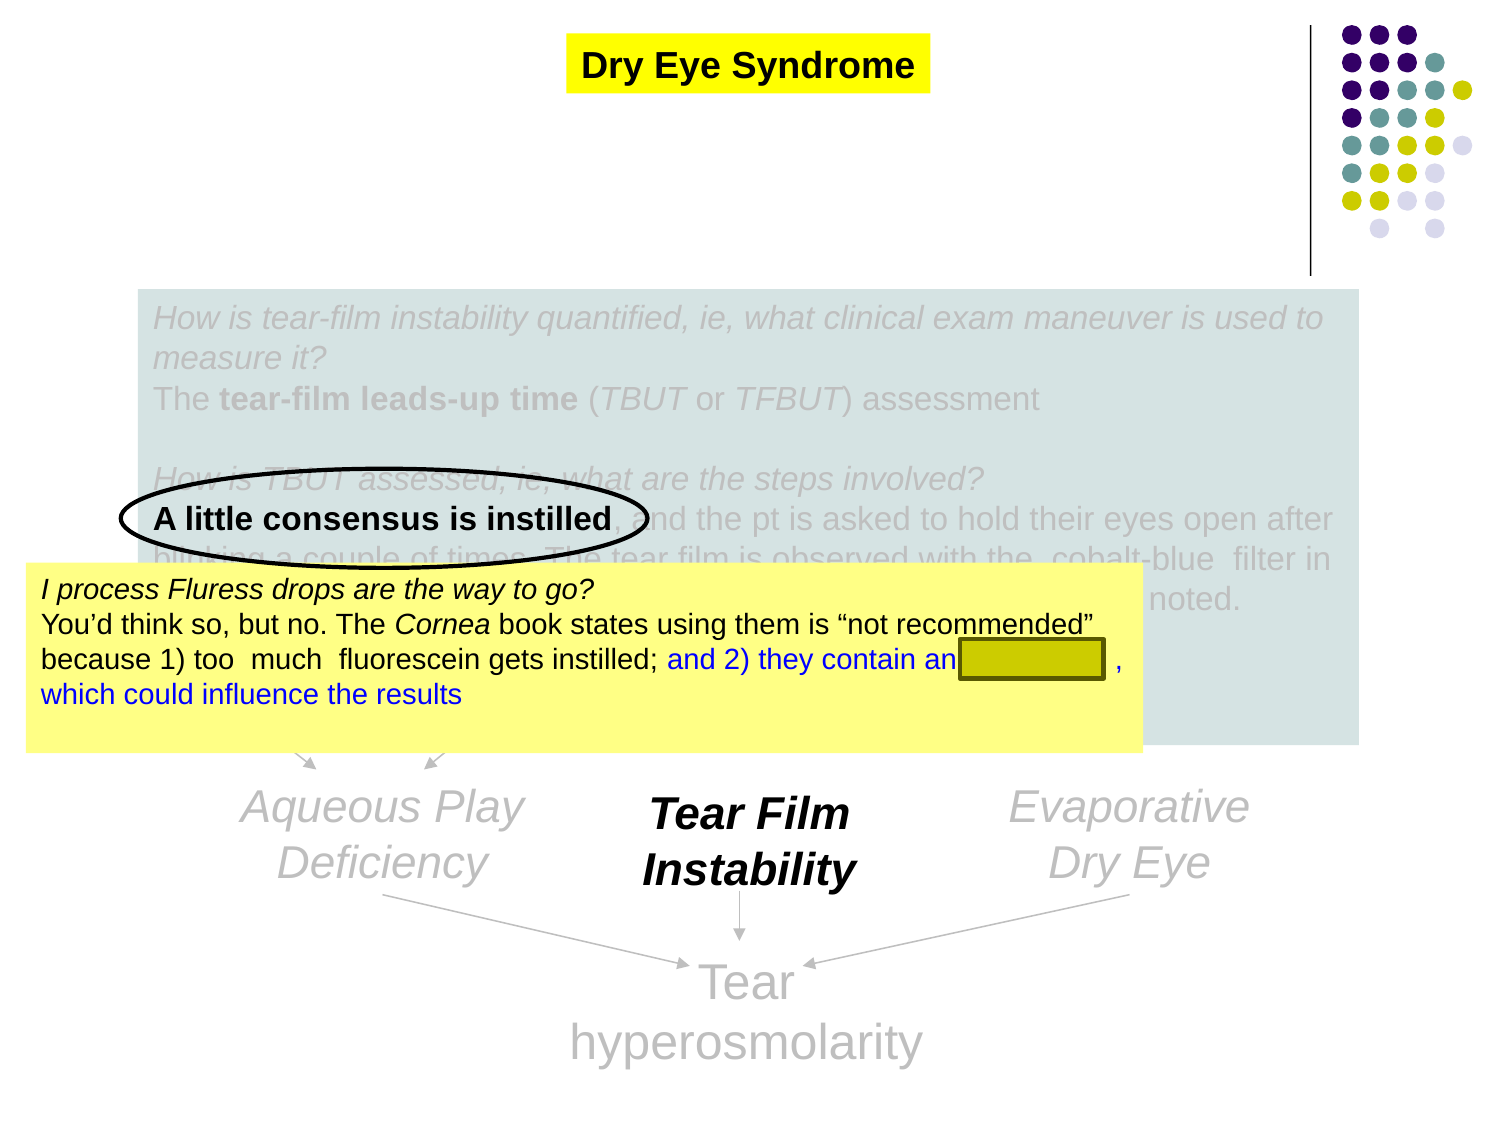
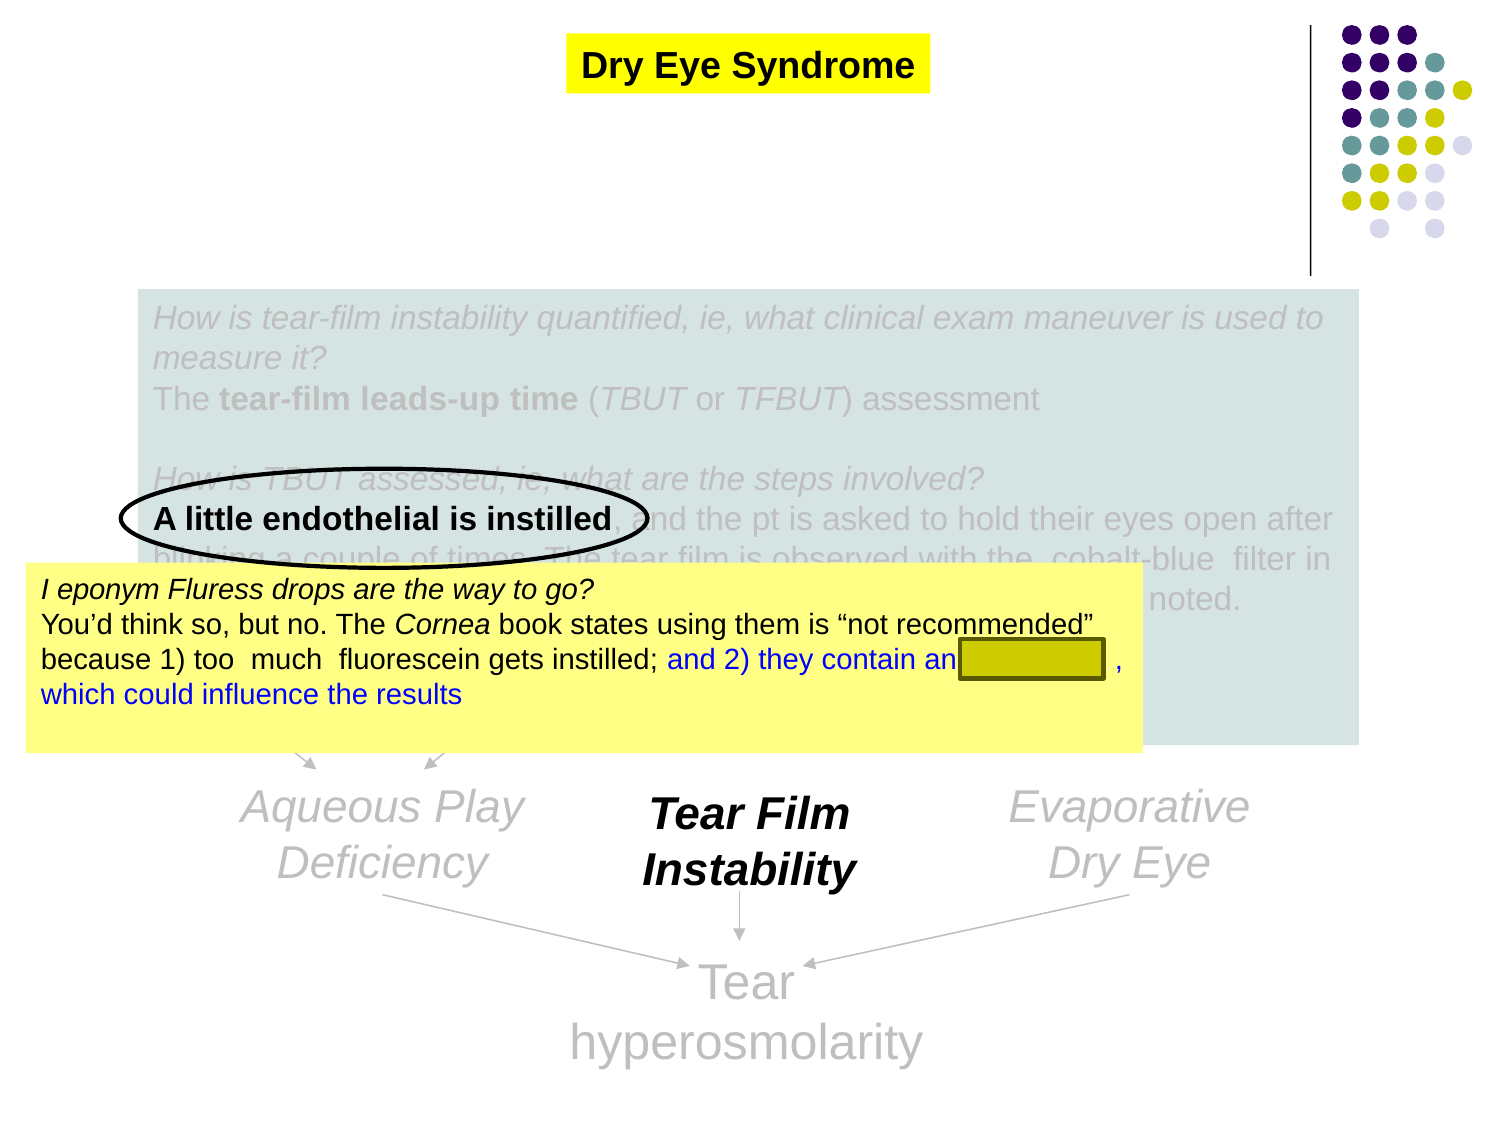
consensus: consensus -> endothelial
process: process -> eponym
